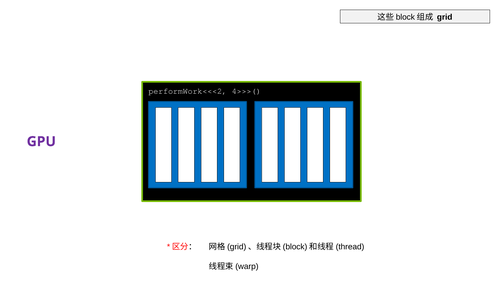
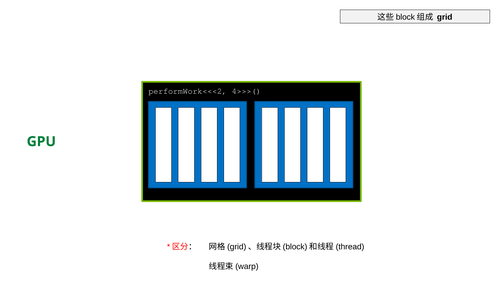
GPU colour: purple -> green
